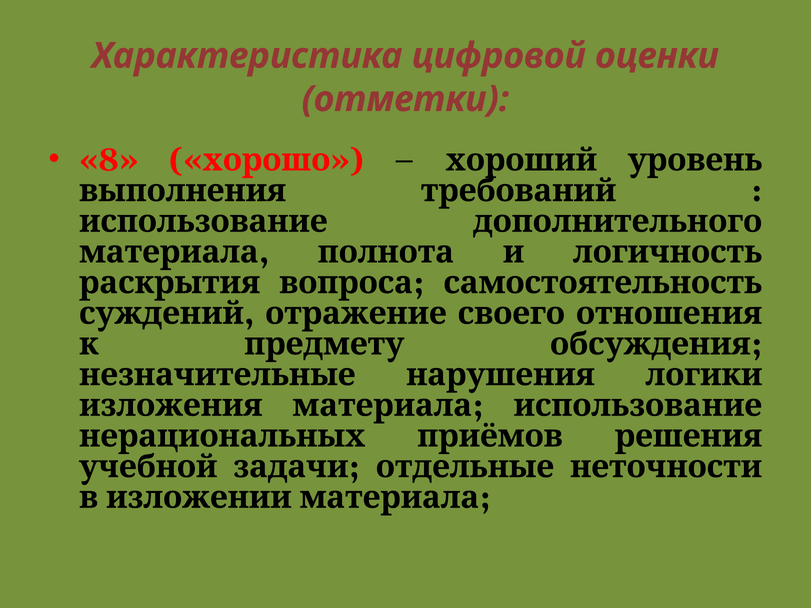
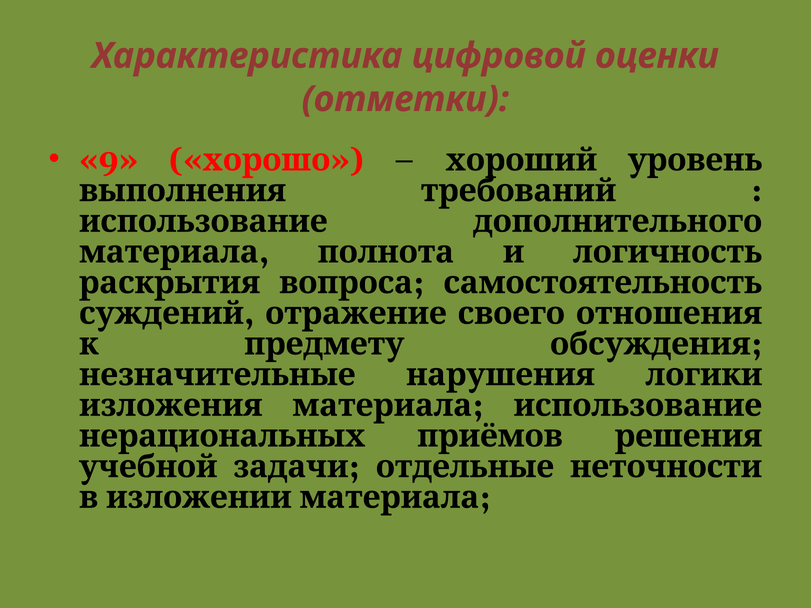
8: 8 -> 9
